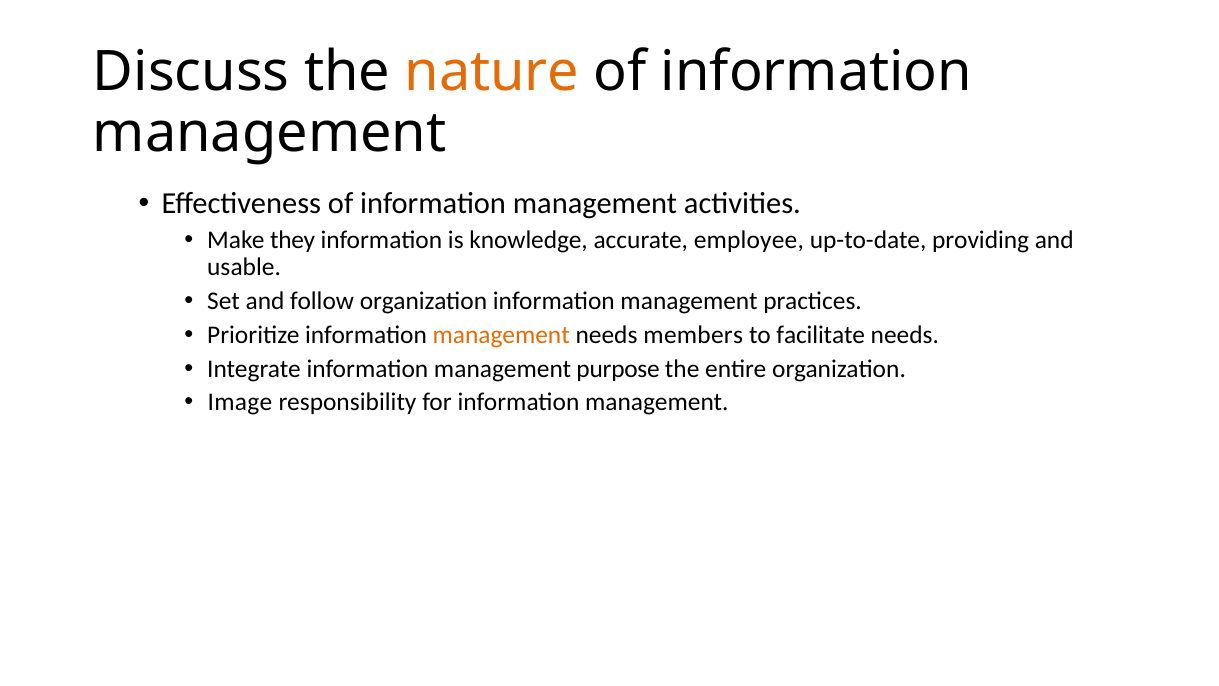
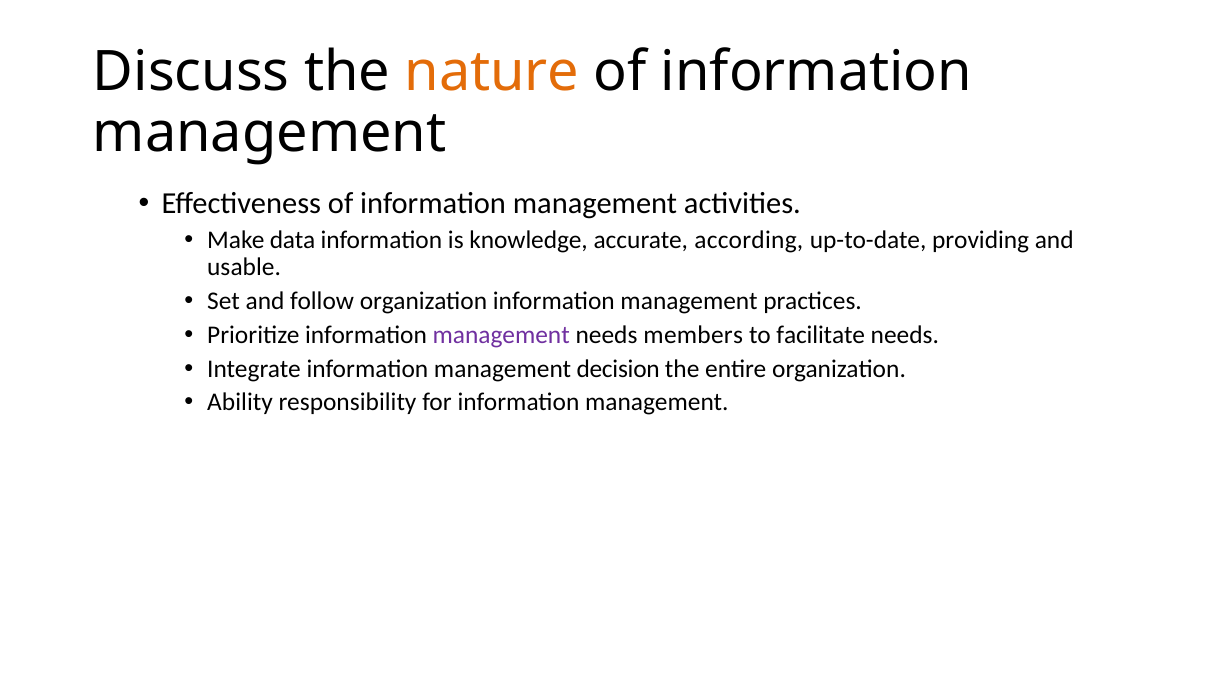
they: they -> data
employee: employee -> according
management at (501, 335) colour: orange -> purple
purpose: purpose -> decision
Image: Image -> Ability
